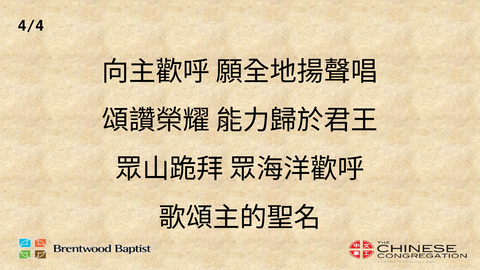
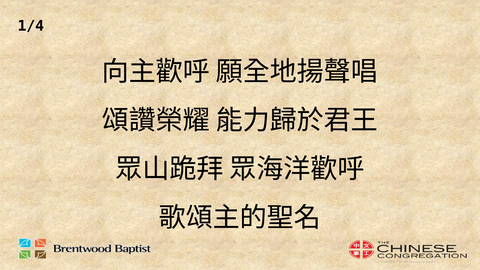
4/4: 4/4 -> 1/4
